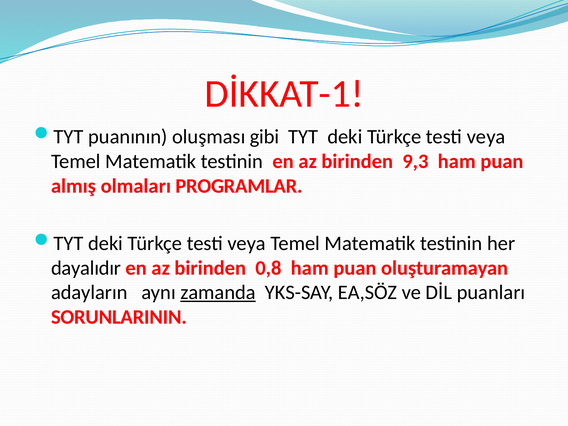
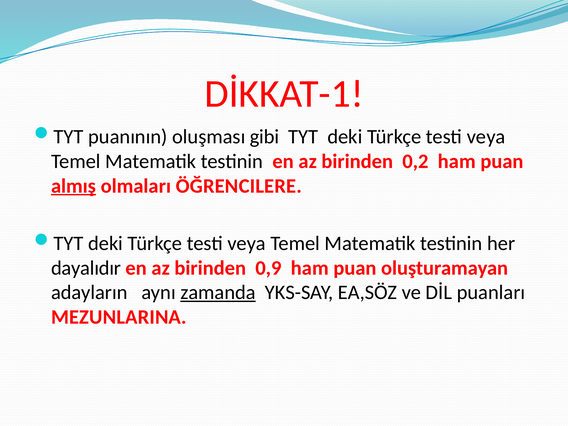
9,3: 9,3 -> 0,2
almış underline: none -> present
PROGRAMLAR: PROGRAMLAR -> ÖĞRENCILERE
0,8: 0,8 -> 0,9
SORUNLARININ: SORUNLARININ -> MEZUNLARINA
